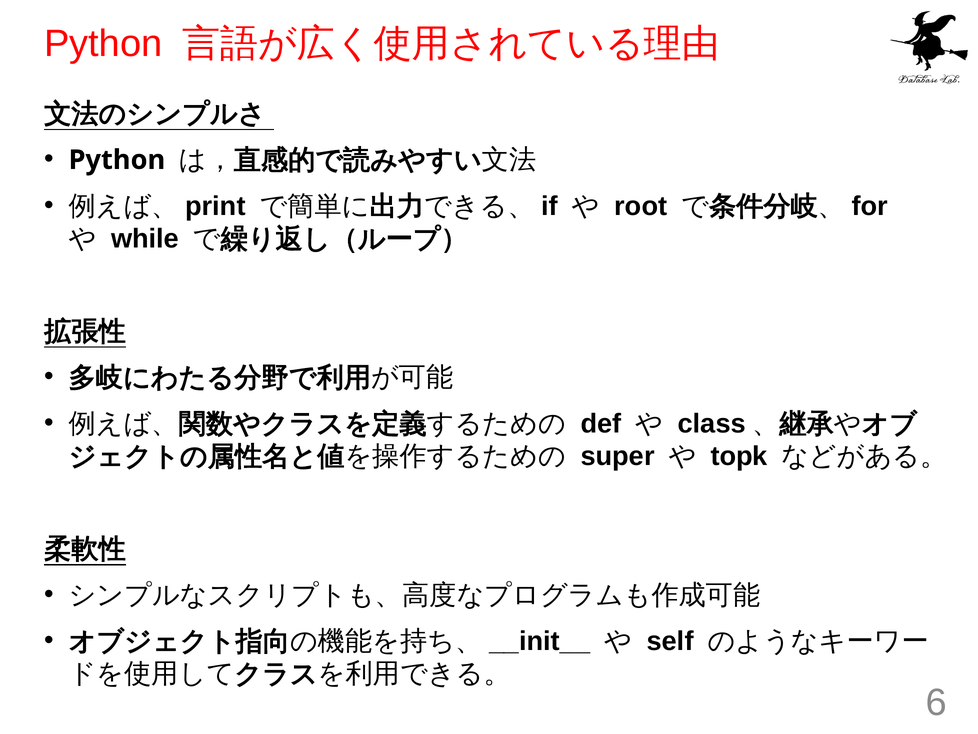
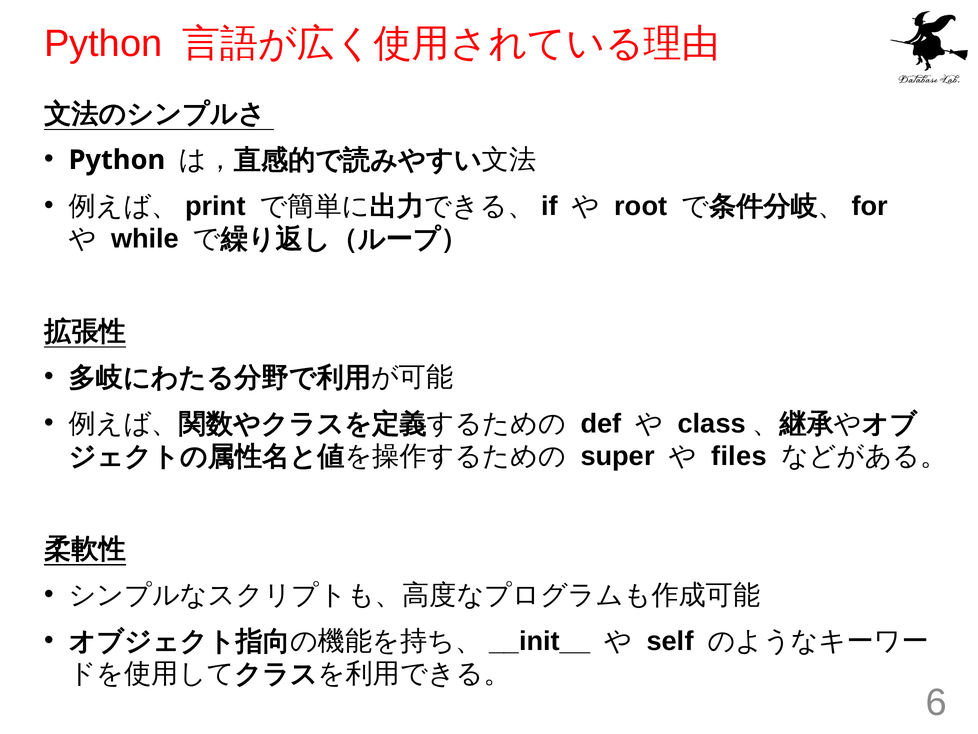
topk: topk -> files
